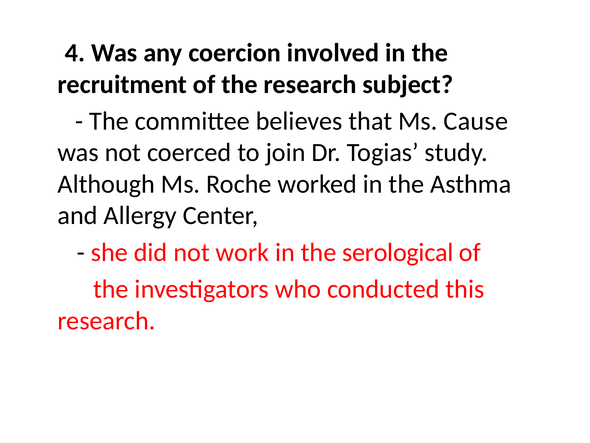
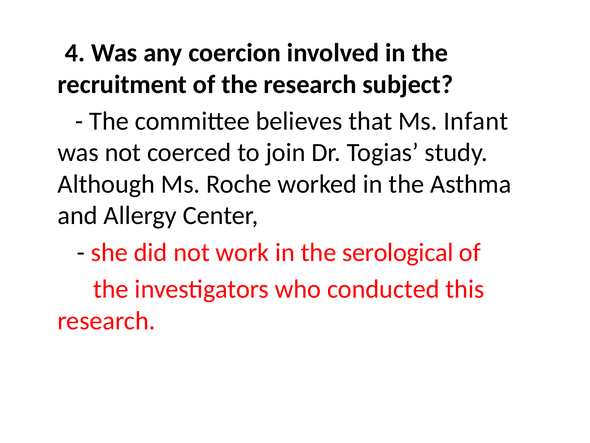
Cause: Cause -> Infant
